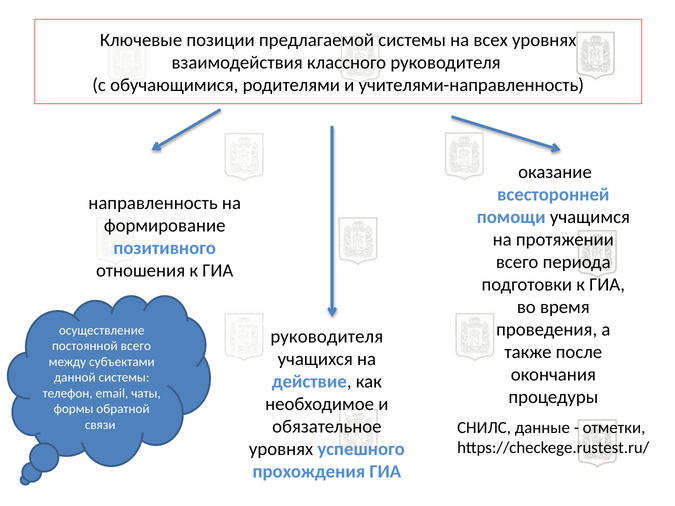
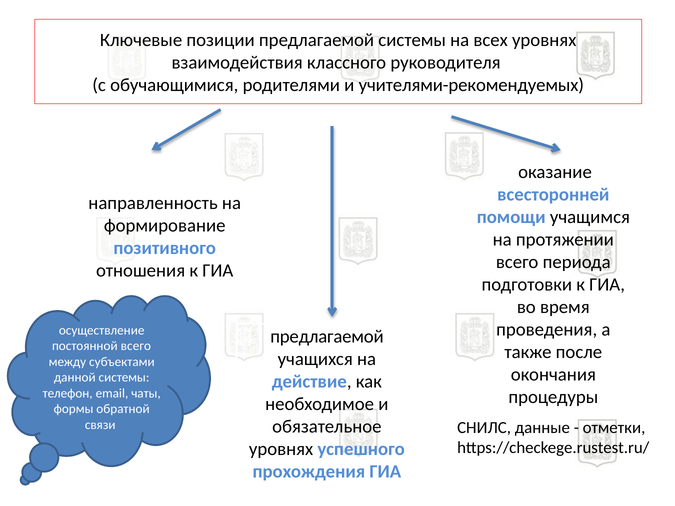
учителями-направленность: учителями-направленность -> учителями-рекомендуемых
руководителя at (327, 337): руководителя -> предлагаемой
